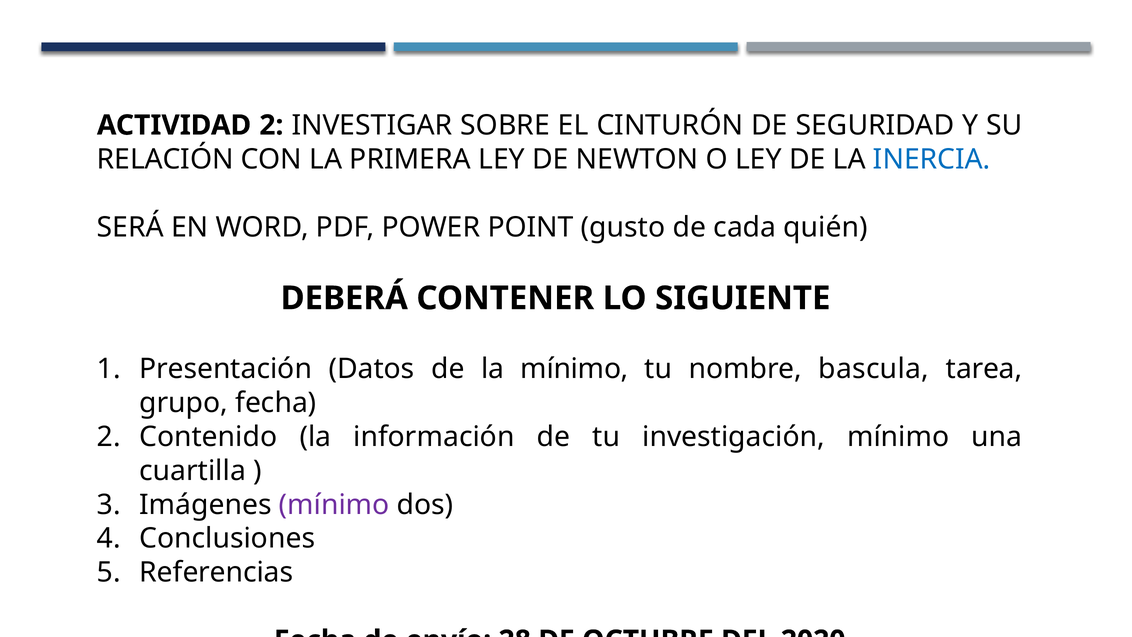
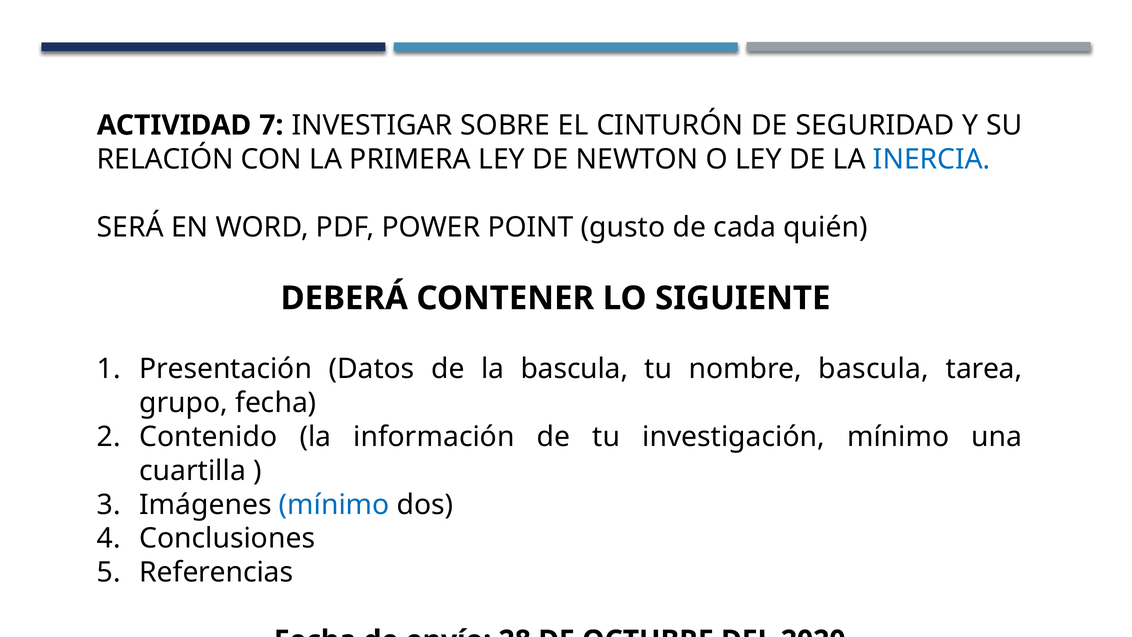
ACTIVIDAD 2: 2 -> 7
la mínimo: mínimo -> bascula
mínimo at (334, 504) colour: purple -> blue
